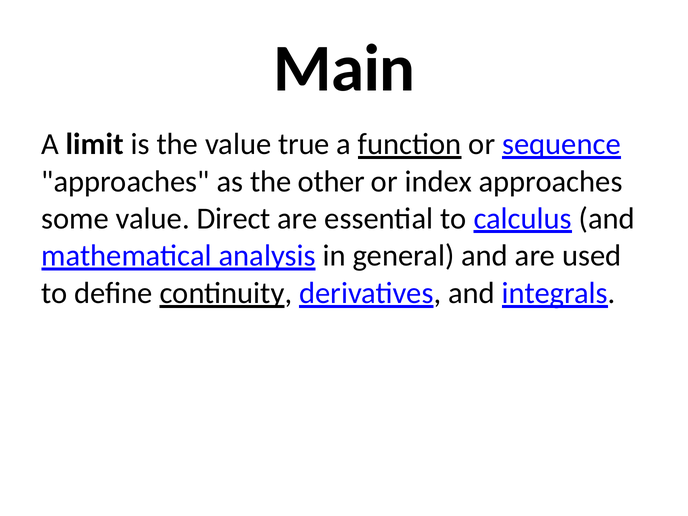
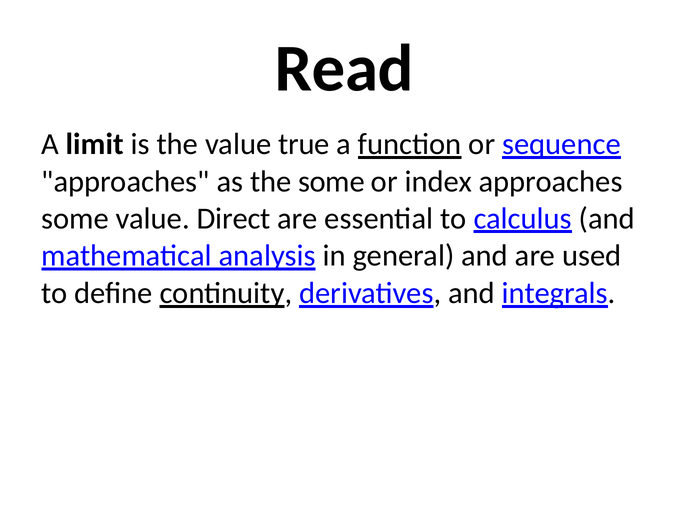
Main: Main -> Read
the other: other -> some
